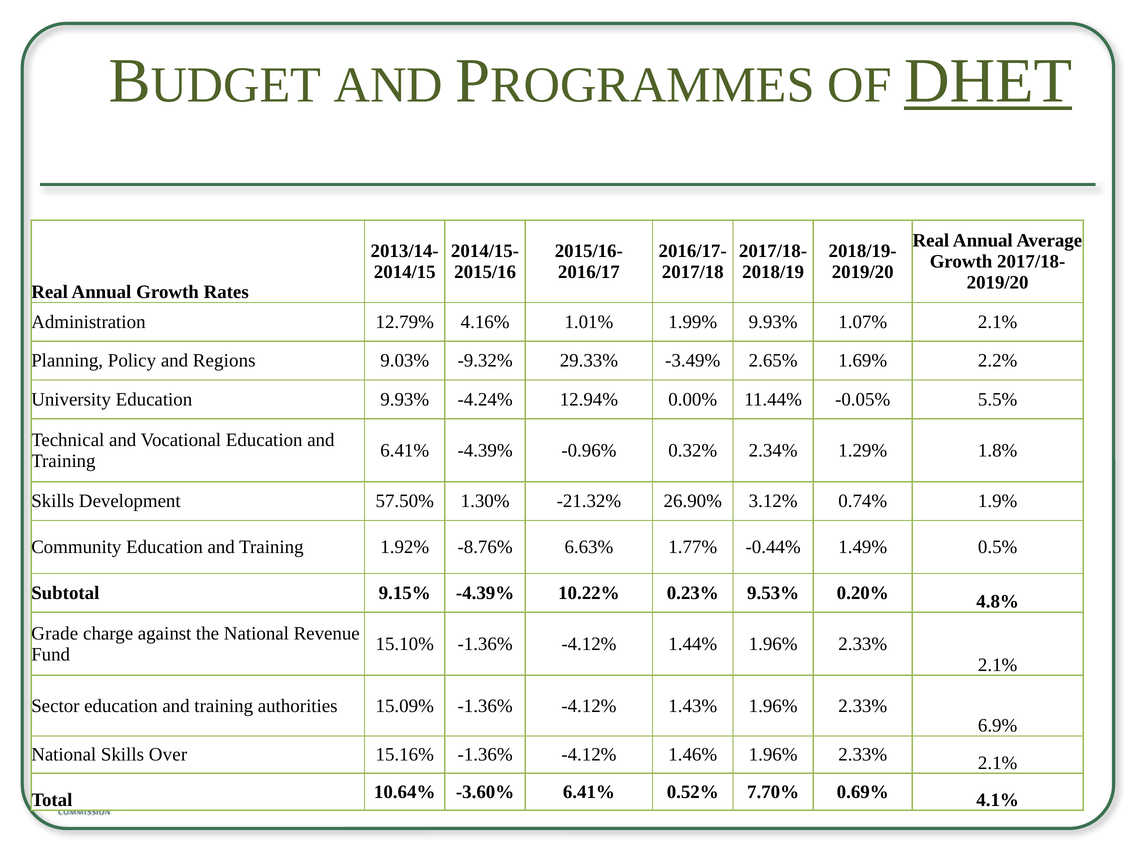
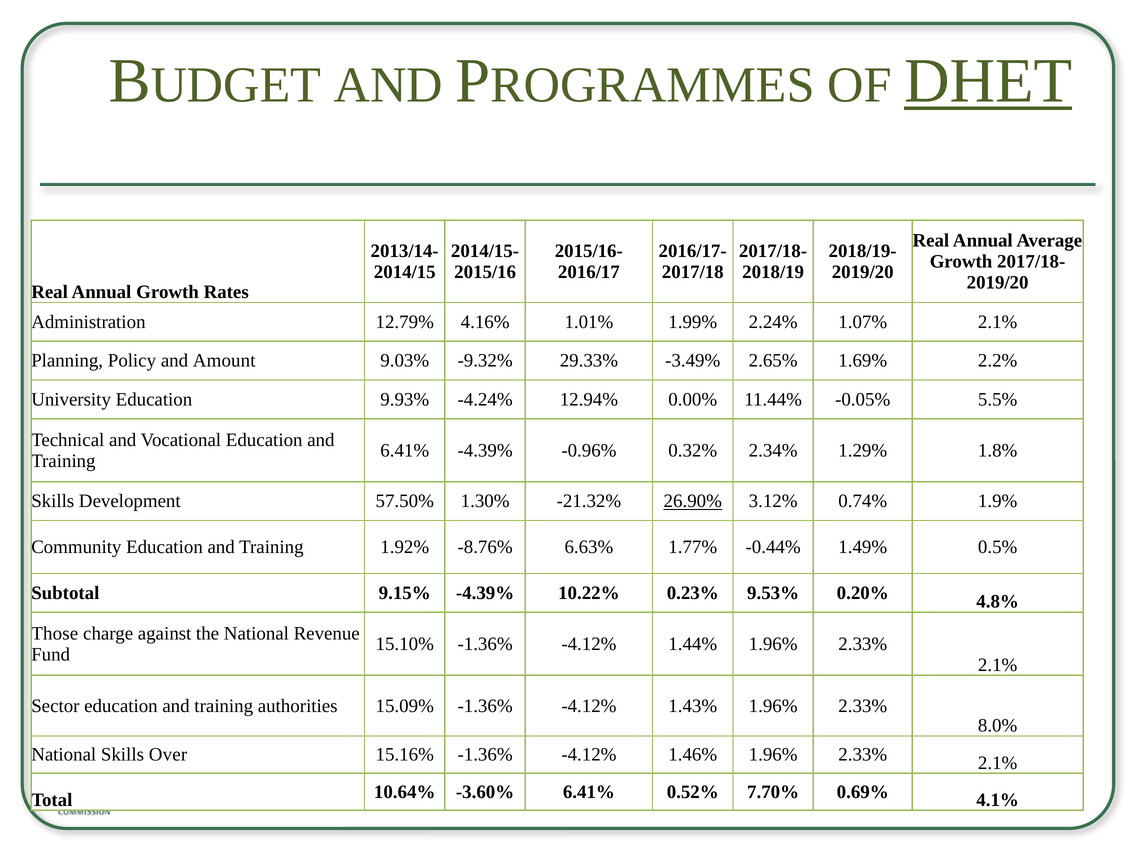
1.99% 9.93%: 9.93% -> 2.24%
Regions: Regions -> Amount
26.90% underline: none -> present
Grade: Grade -> Those
6.9%: 6.9% -> 8.0%
